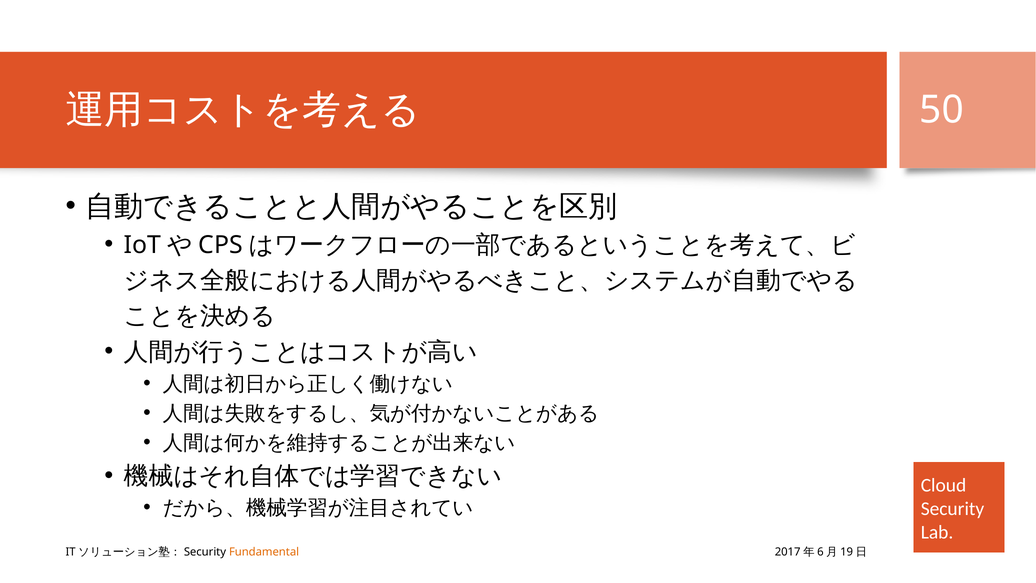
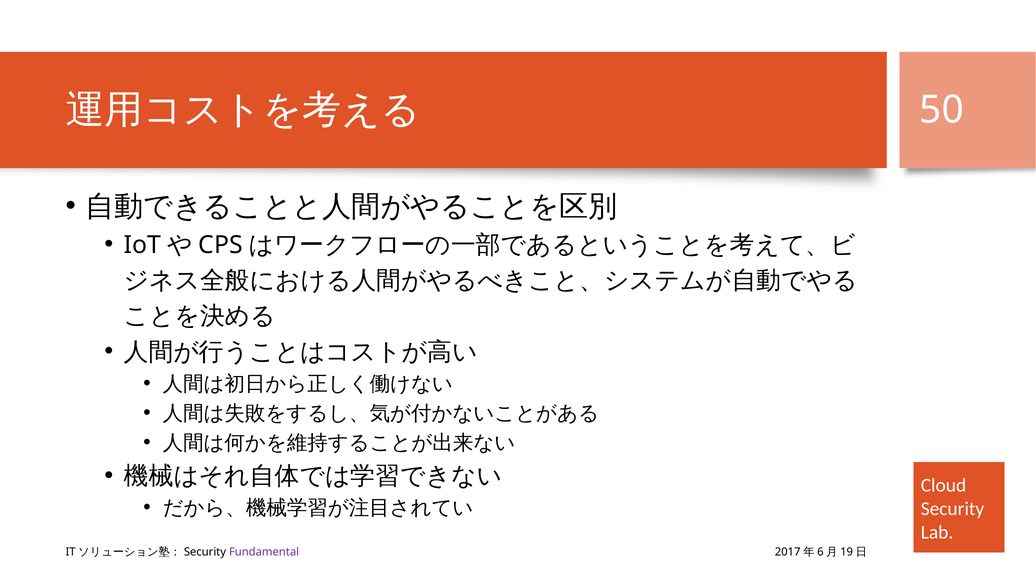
Fundamental colour: orange -> purple
